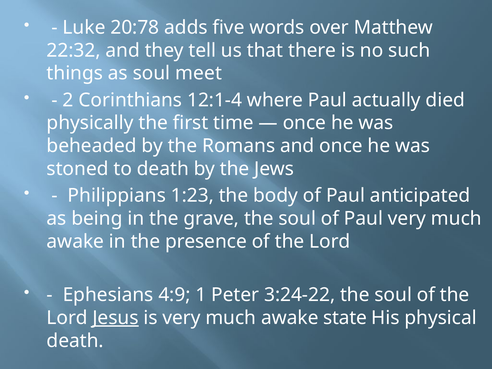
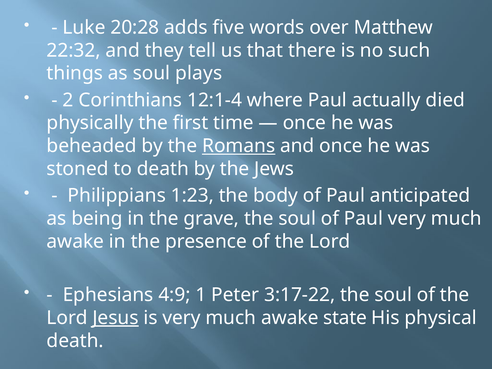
20:78: 20:78 -> 20:28
meet: meet -> plays
Romans underline: none -> present
3:24-22: 3:24-22 -> 3:17-22
